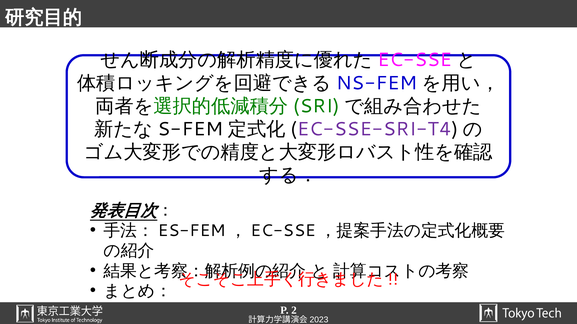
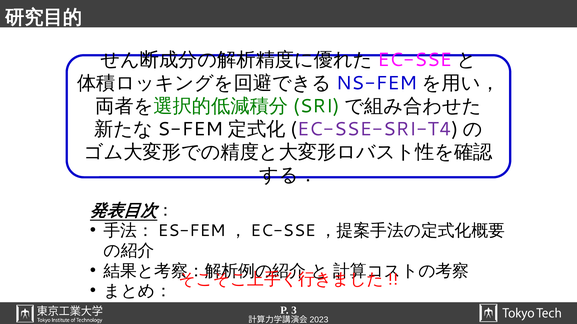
2: 2 -> 3
